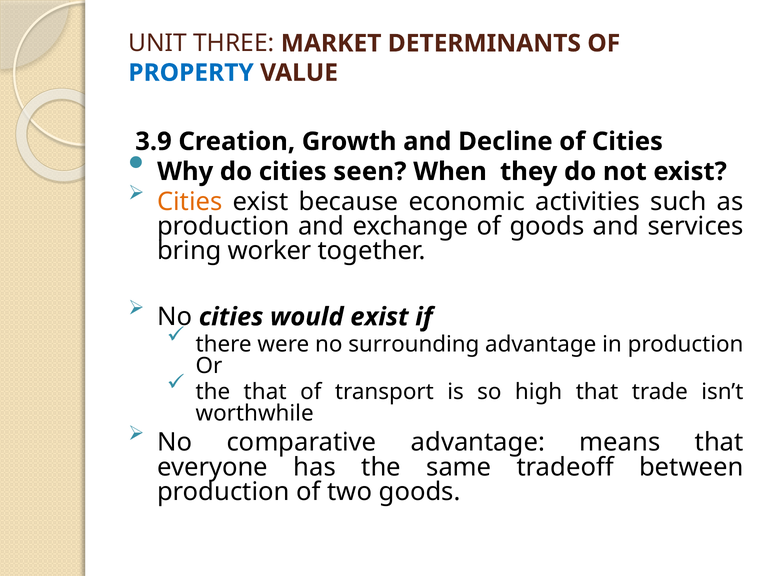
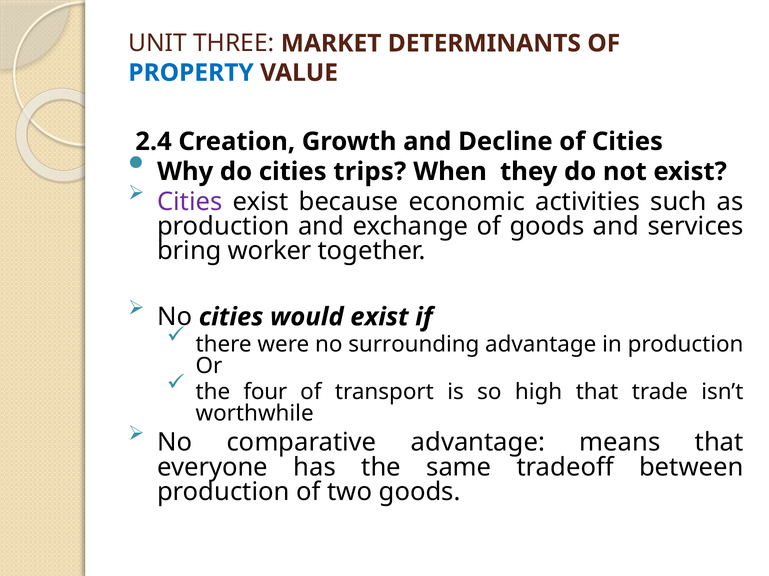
3.9: 3.9 -> 2.4
seen: seen -> trips
Cities at (190, 202) colour: orange -> purple
the that: that -> four
